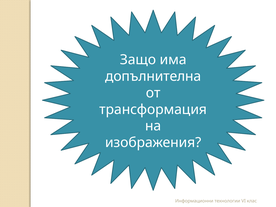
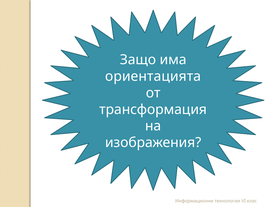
допълнителна: допълнителна -> ориентацията
